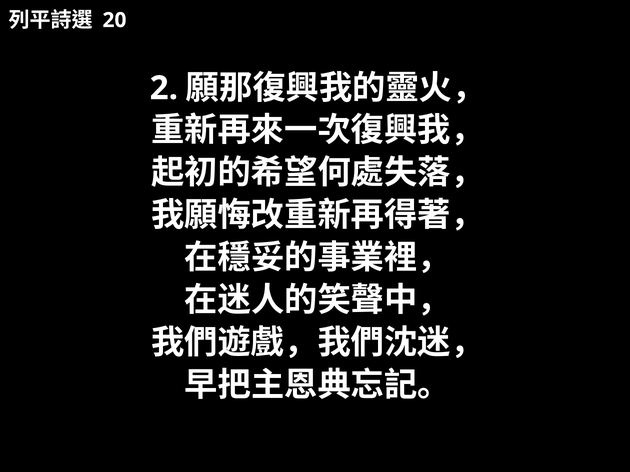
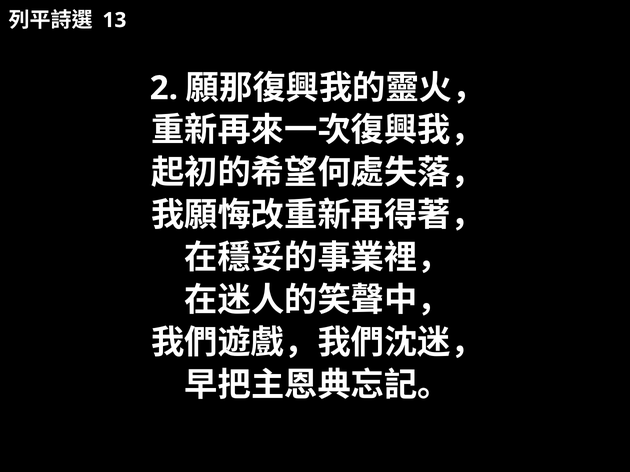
20: 20 -> 13
